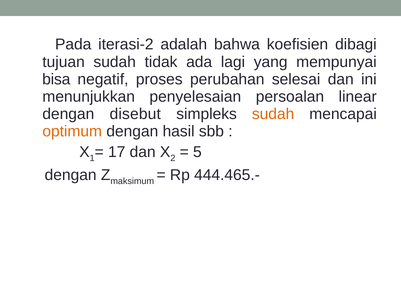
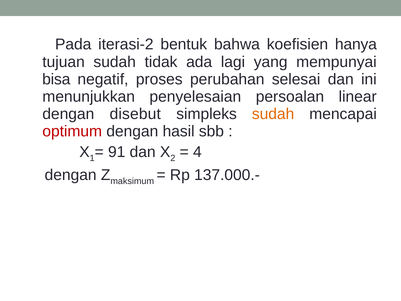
adalah: adalah -> bentuk
dibagi: dibagi -> hanya
optimum colour: orange -> red
17: 17 -> 91
5: 5 -> 4
444.465.-: 444.465.- -> 137.000.-
